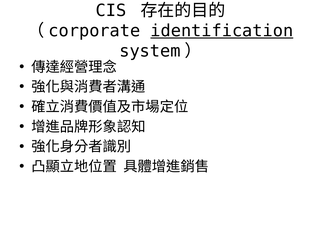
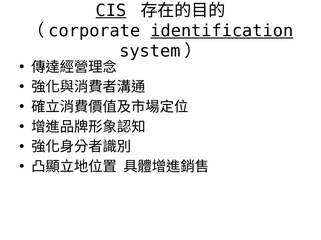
CIS underline: none -> present
